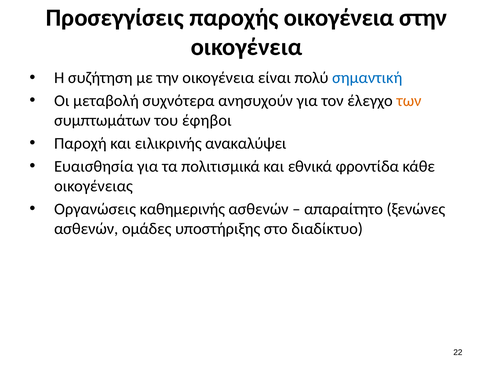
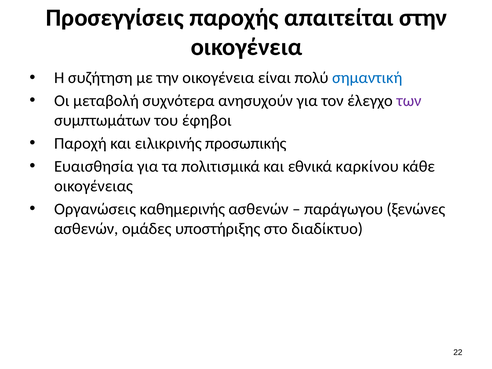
παροχής οικογένεια: οικογένεια -> απαιτείται
των colour: orange -> purple
ανακαλύψει: ανακαλύψει -> προσωπικής
φροντίδα: φροντίδα -> καρκίνου
απαραίτητο: απαραίτητο -> παράγωγου
